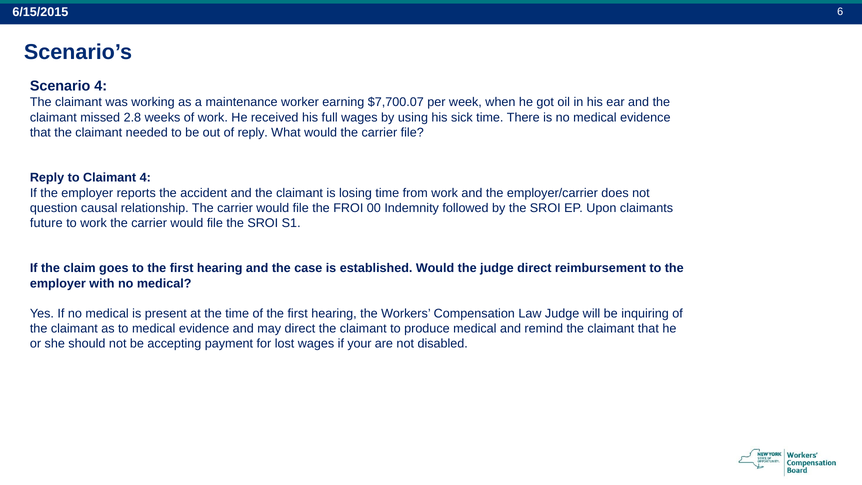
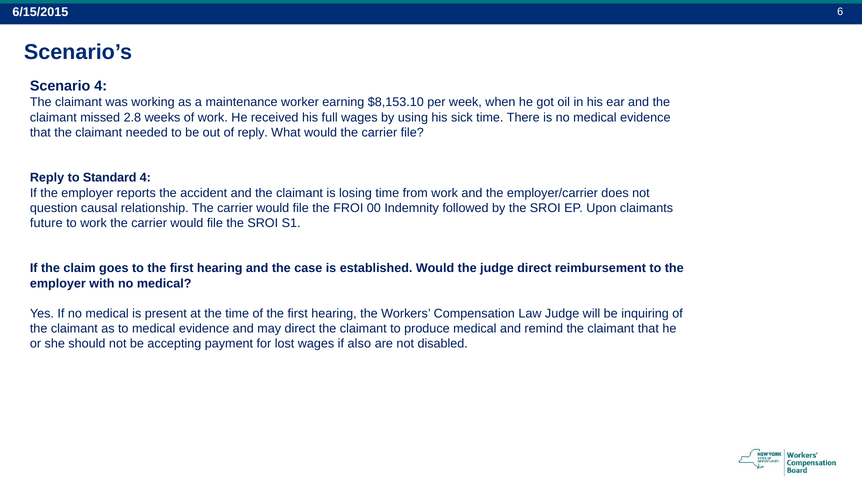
$7,700.07: $7,700.07 -> $8,153.10
to Claimant: Claimant -> Standard
your: your -> also
